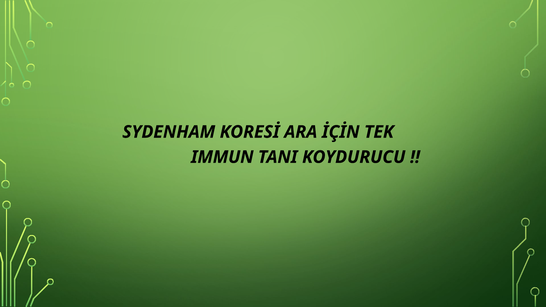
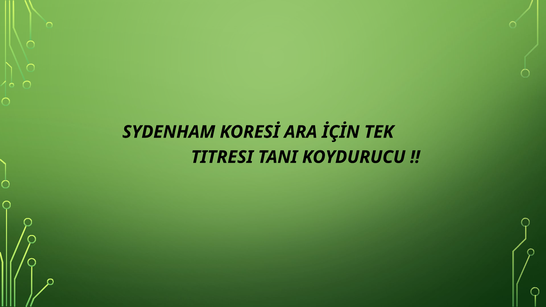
IMMUN: IMMUN -> TITRESI
